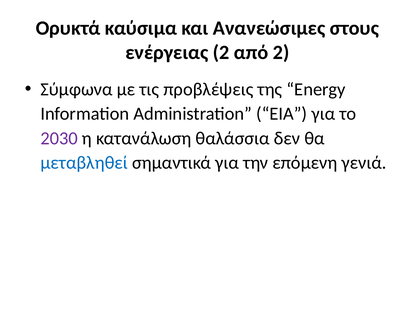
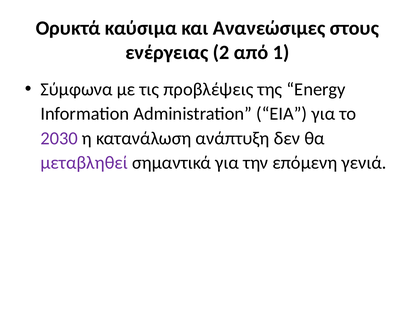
από 2: 2 -> 1
θαλάσσια: θαλάσσια -> ανάπτυξη
μεταβληθεί colour: blue -> purple
